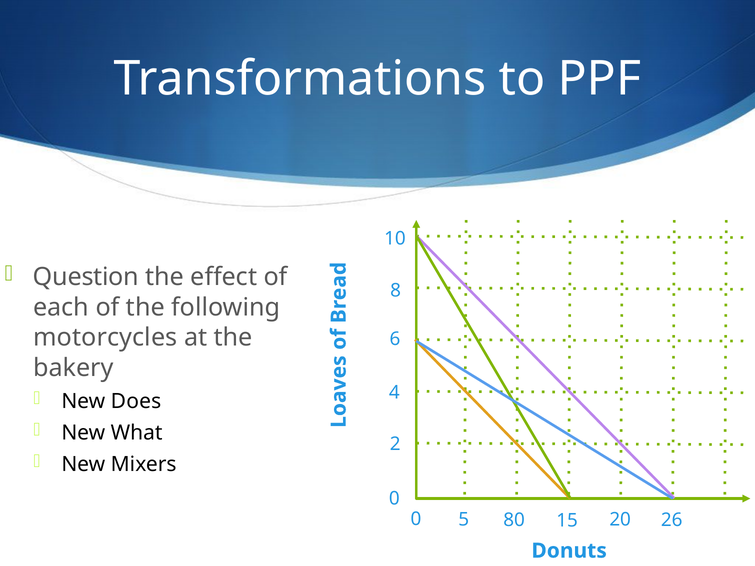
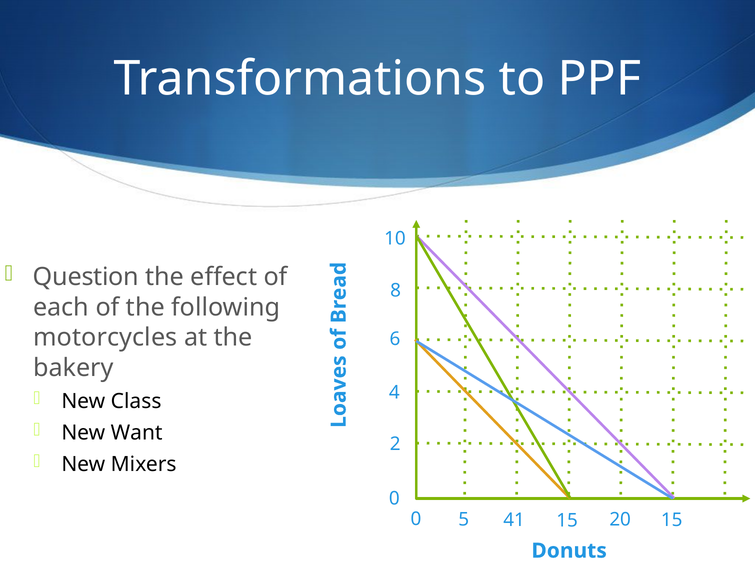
Does: Does -> Class
What: What -> Want
80: 80 -> 41
20 26: 26 -> 15
